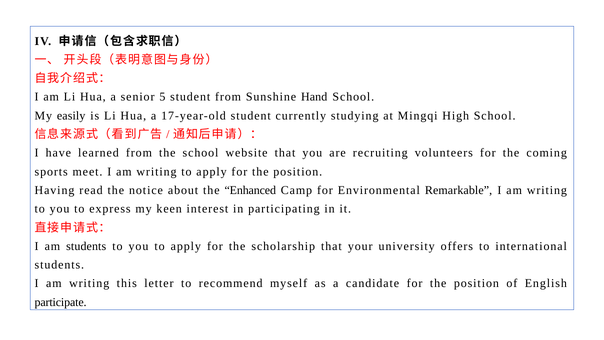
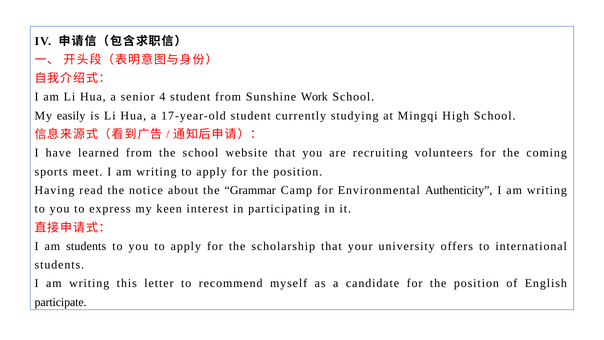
5: 5 -> 4
Hand: Hand -> Work
Enhanced: Enhanced -> Grammar
Remarkable: Remarkable -> Authenticity
